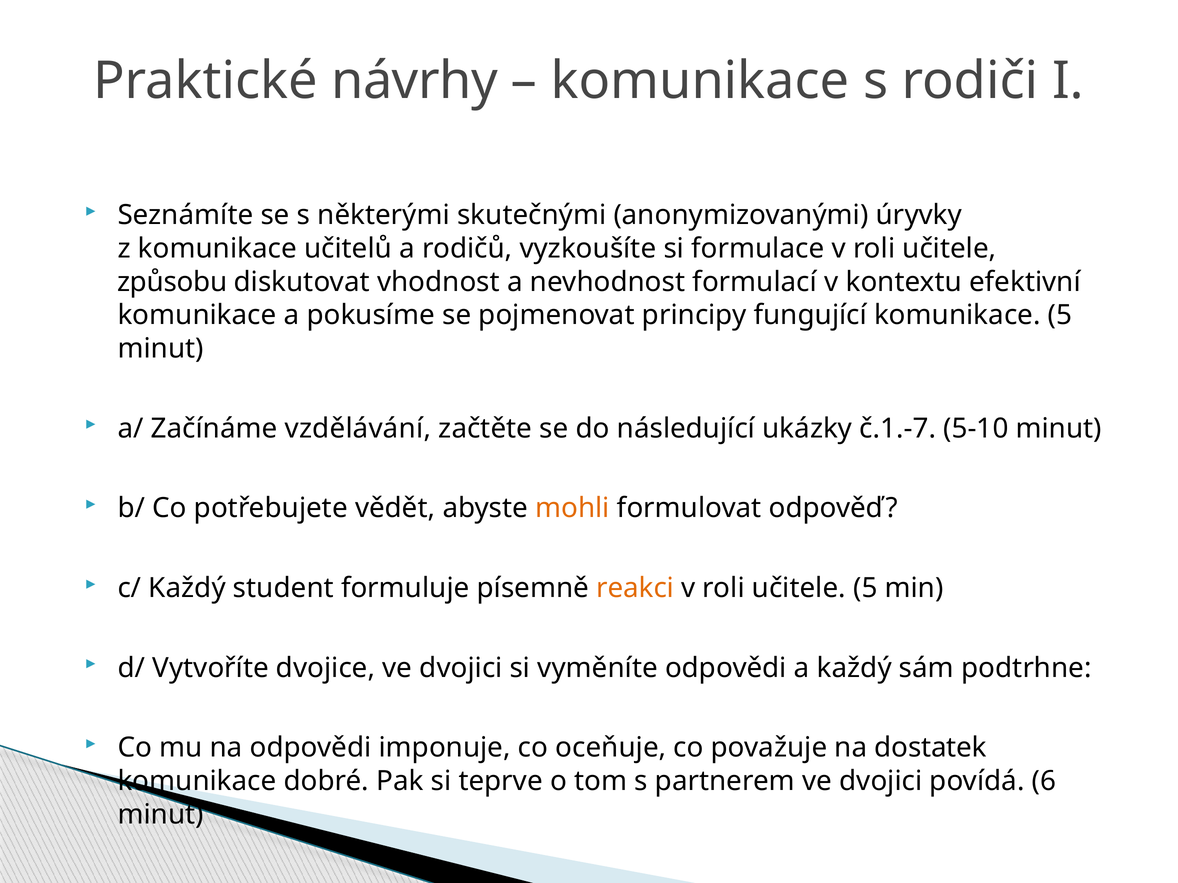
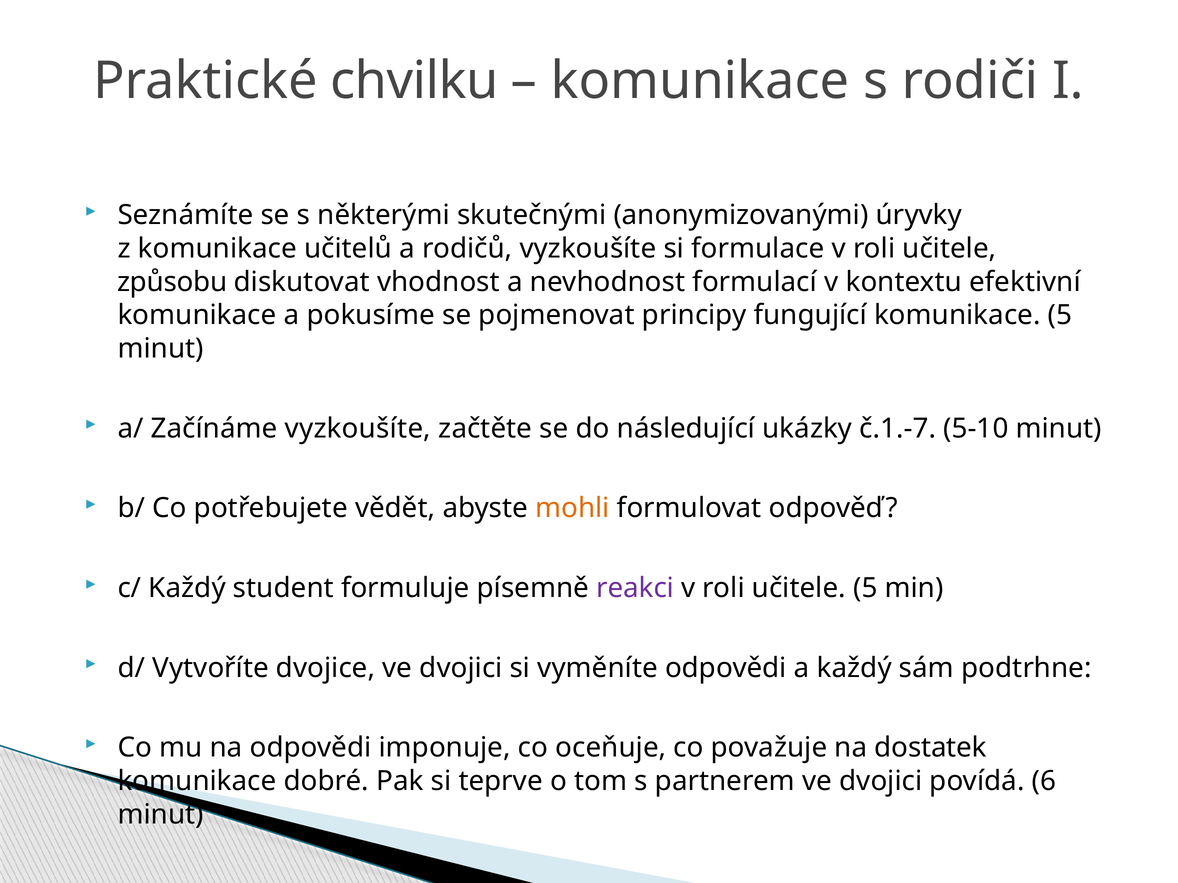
návrhy: návrhy -> chvilku
Začínáme vzdělávání: vzdělávání -> vyzkoušíte
reakci colour: orange -> purple
